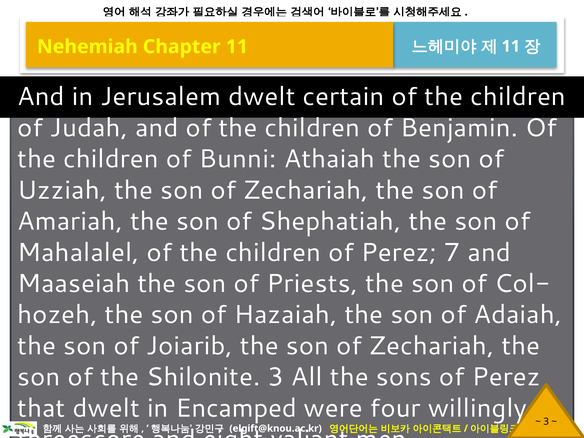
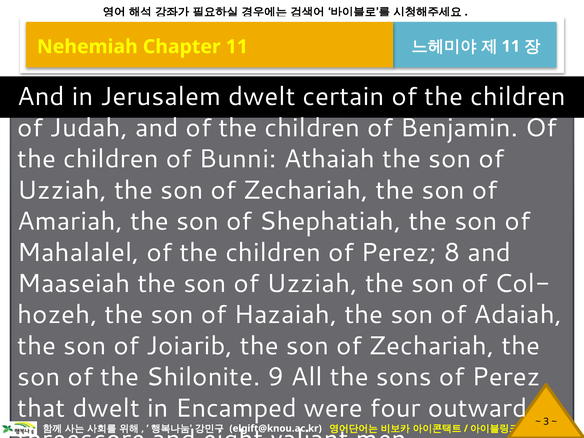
7: 7 -> 8
Priests at (312, 284): Priests -> Uzziah
Shilonite 3: 3 -> 9
willingly: willingly -> outward
